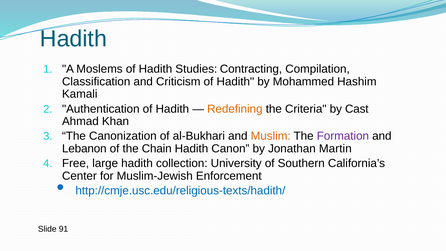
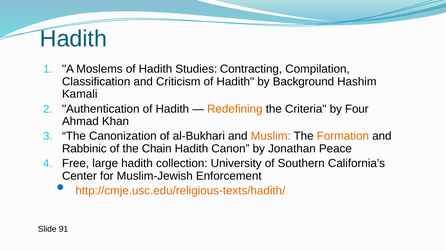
Mohammed: Mohammed -> Background
Cast: Cast -> Four
Formation colour: purple -> orange
Lebanon: Lebanon -> Rabbinic
Martin: Martin -> Peace
http://cmje.usc.edu/religious-texts/hadith/ colour: blue -> orange
